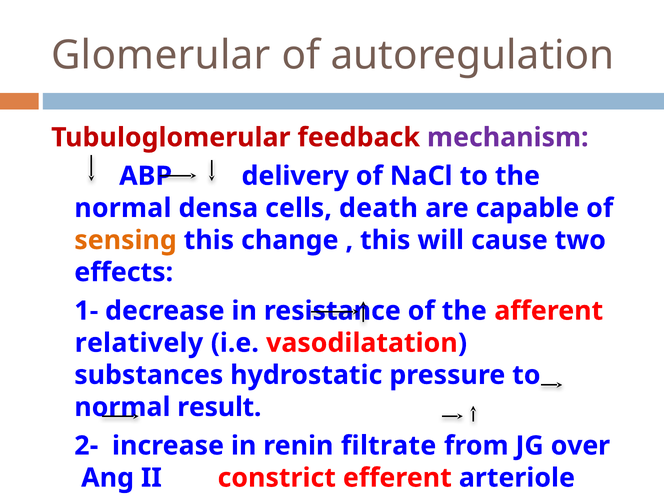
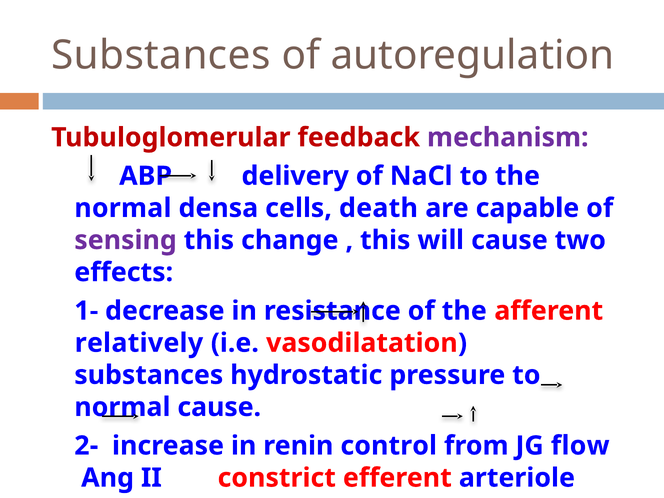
Glomerular at (161, 55): Glomerular -> Substances
sensing colour: orange -> purple
result at (219, 407): result -> cause
filtrate: filtrate -> control
over: over -> flow
